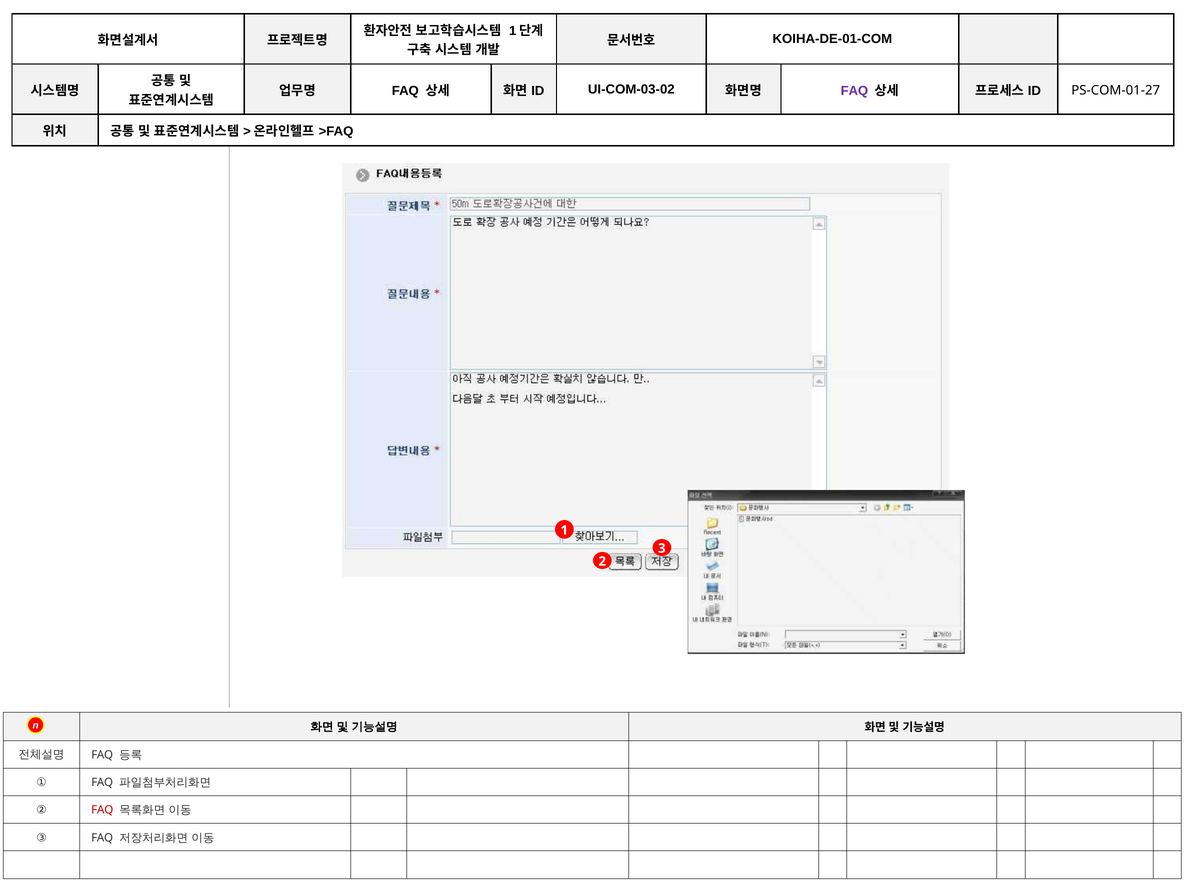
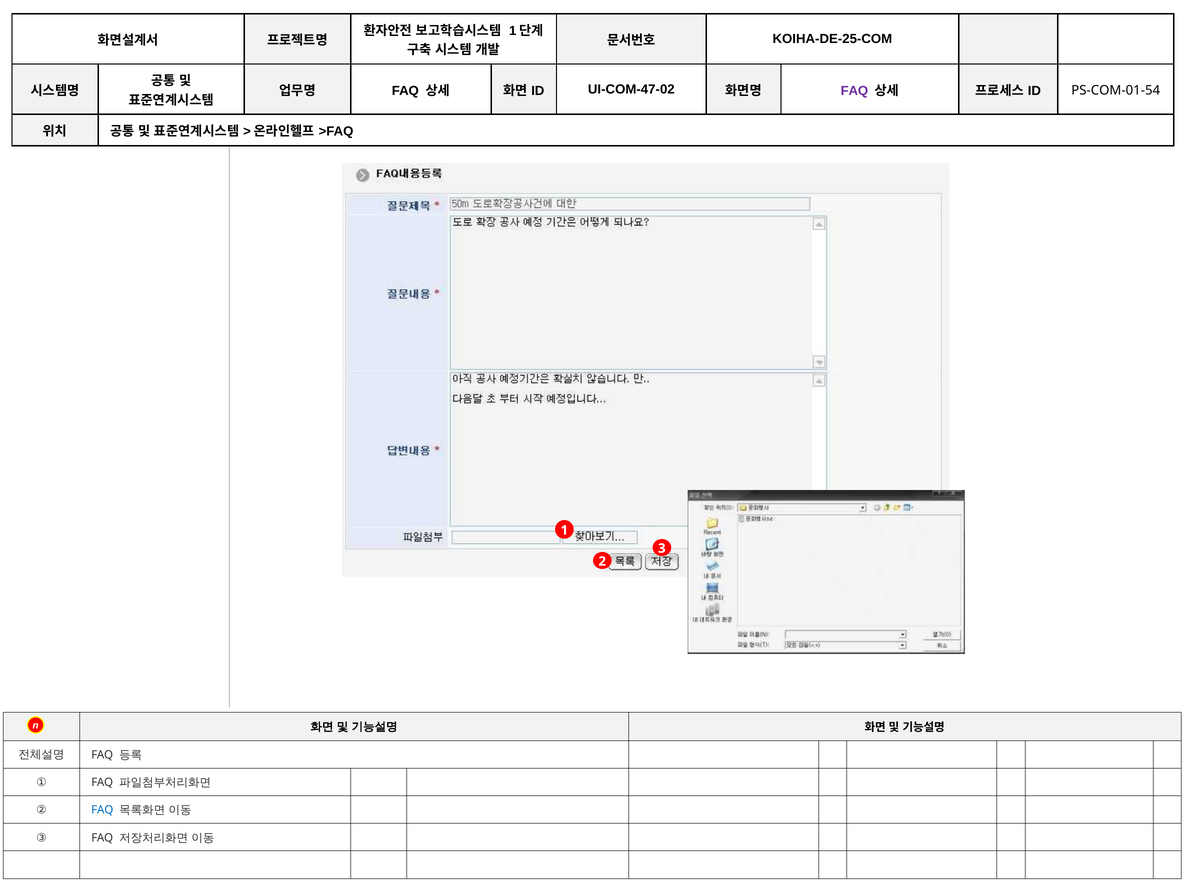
KOIHA-DE-01-COM: KOIHA-DE-01-COM -> KOIHA-DE-25-COM
UI-COM-03-02: UI-COM-03-02 -> UI-COM-47-02
PS-COM-01-27: PS-COM-01-27 -> PS-COM-01-54
FAQ at (102, 810) colour: red -> blue
